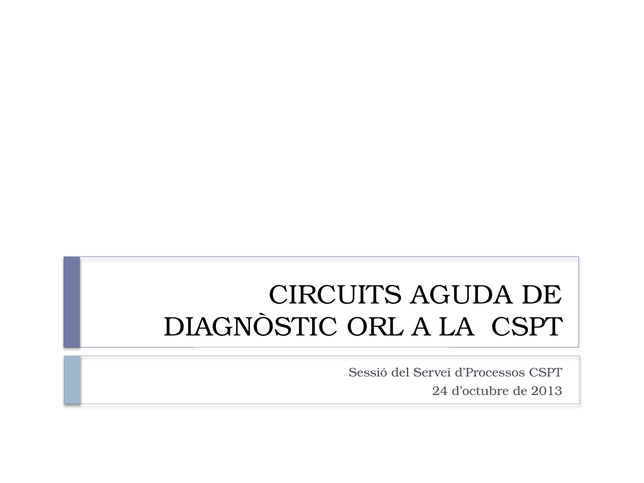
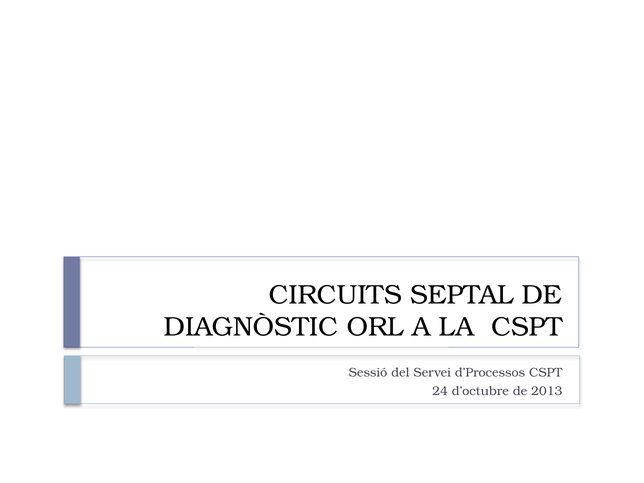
AGUDA: AGUDA -> SEPTAL
